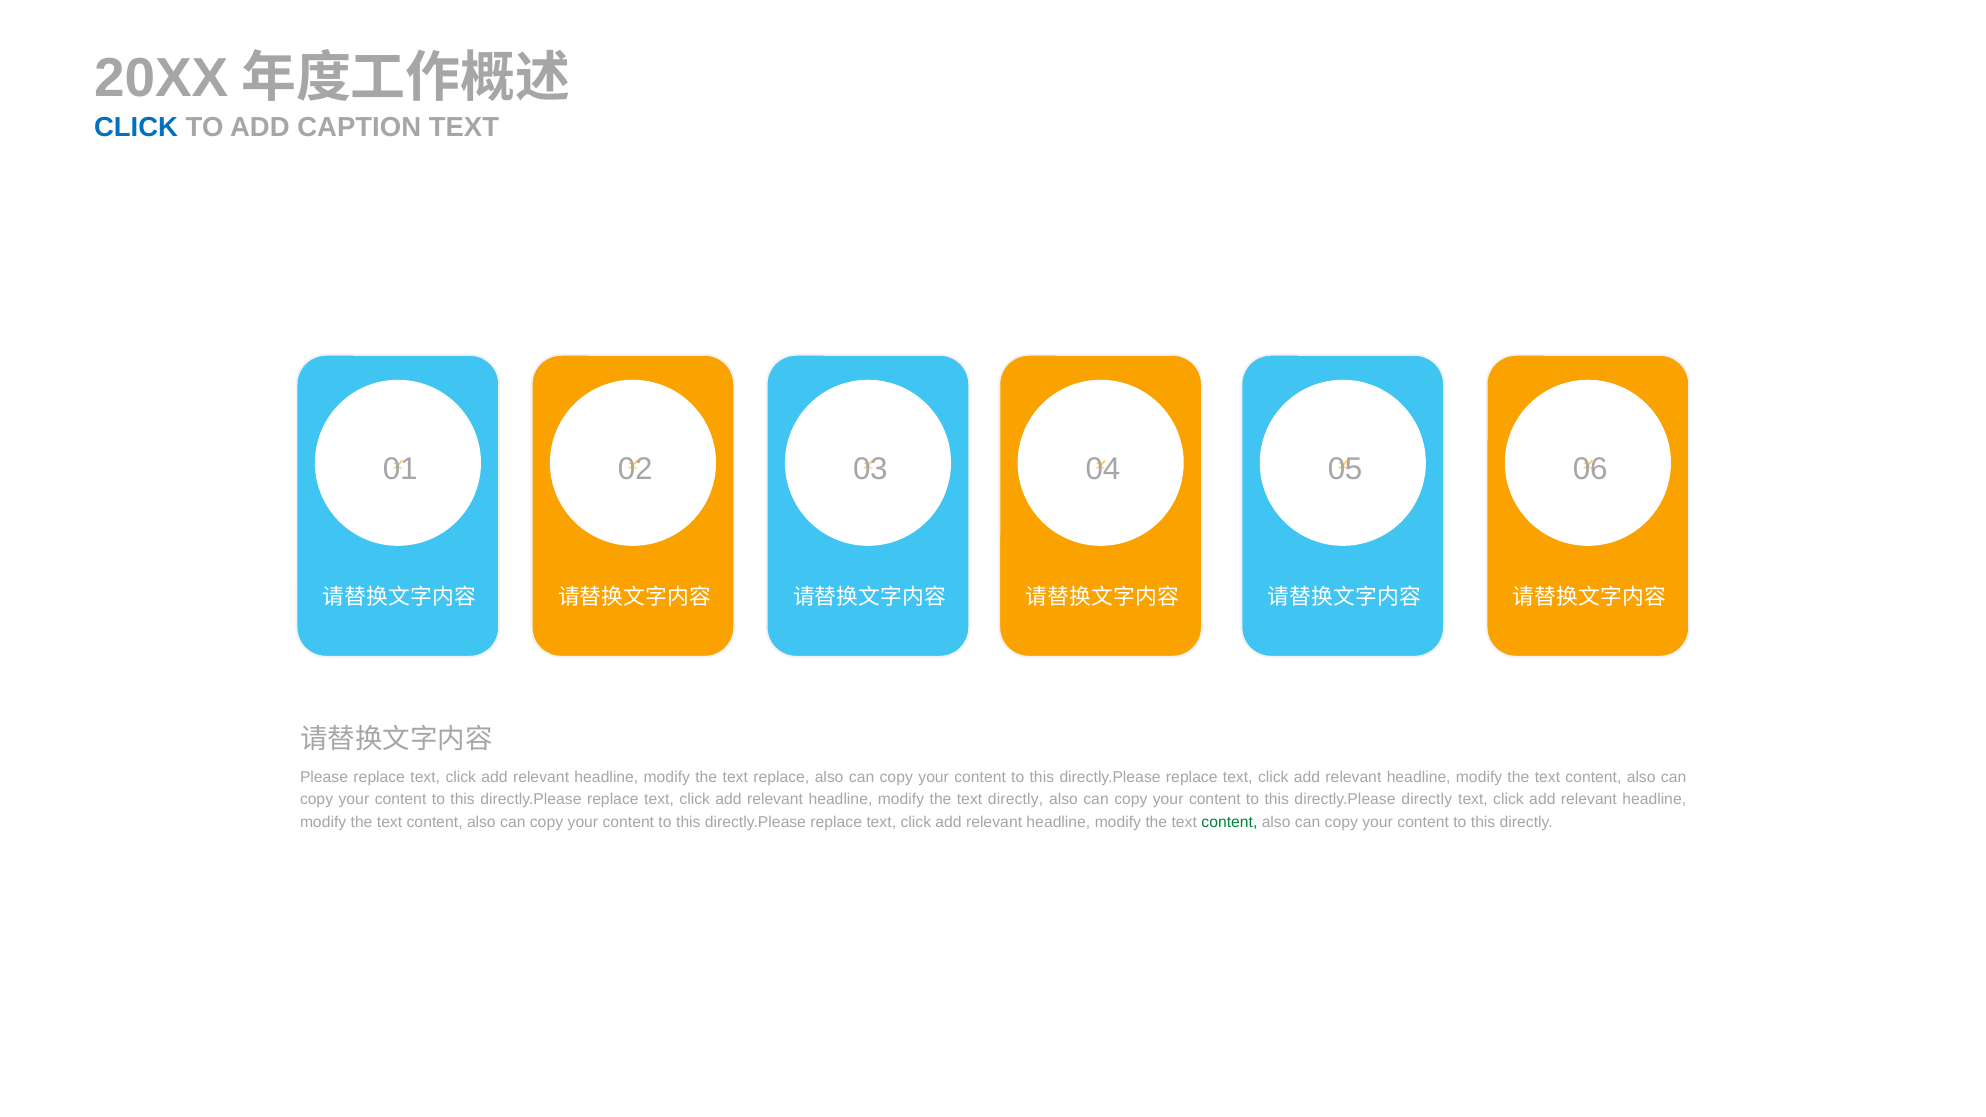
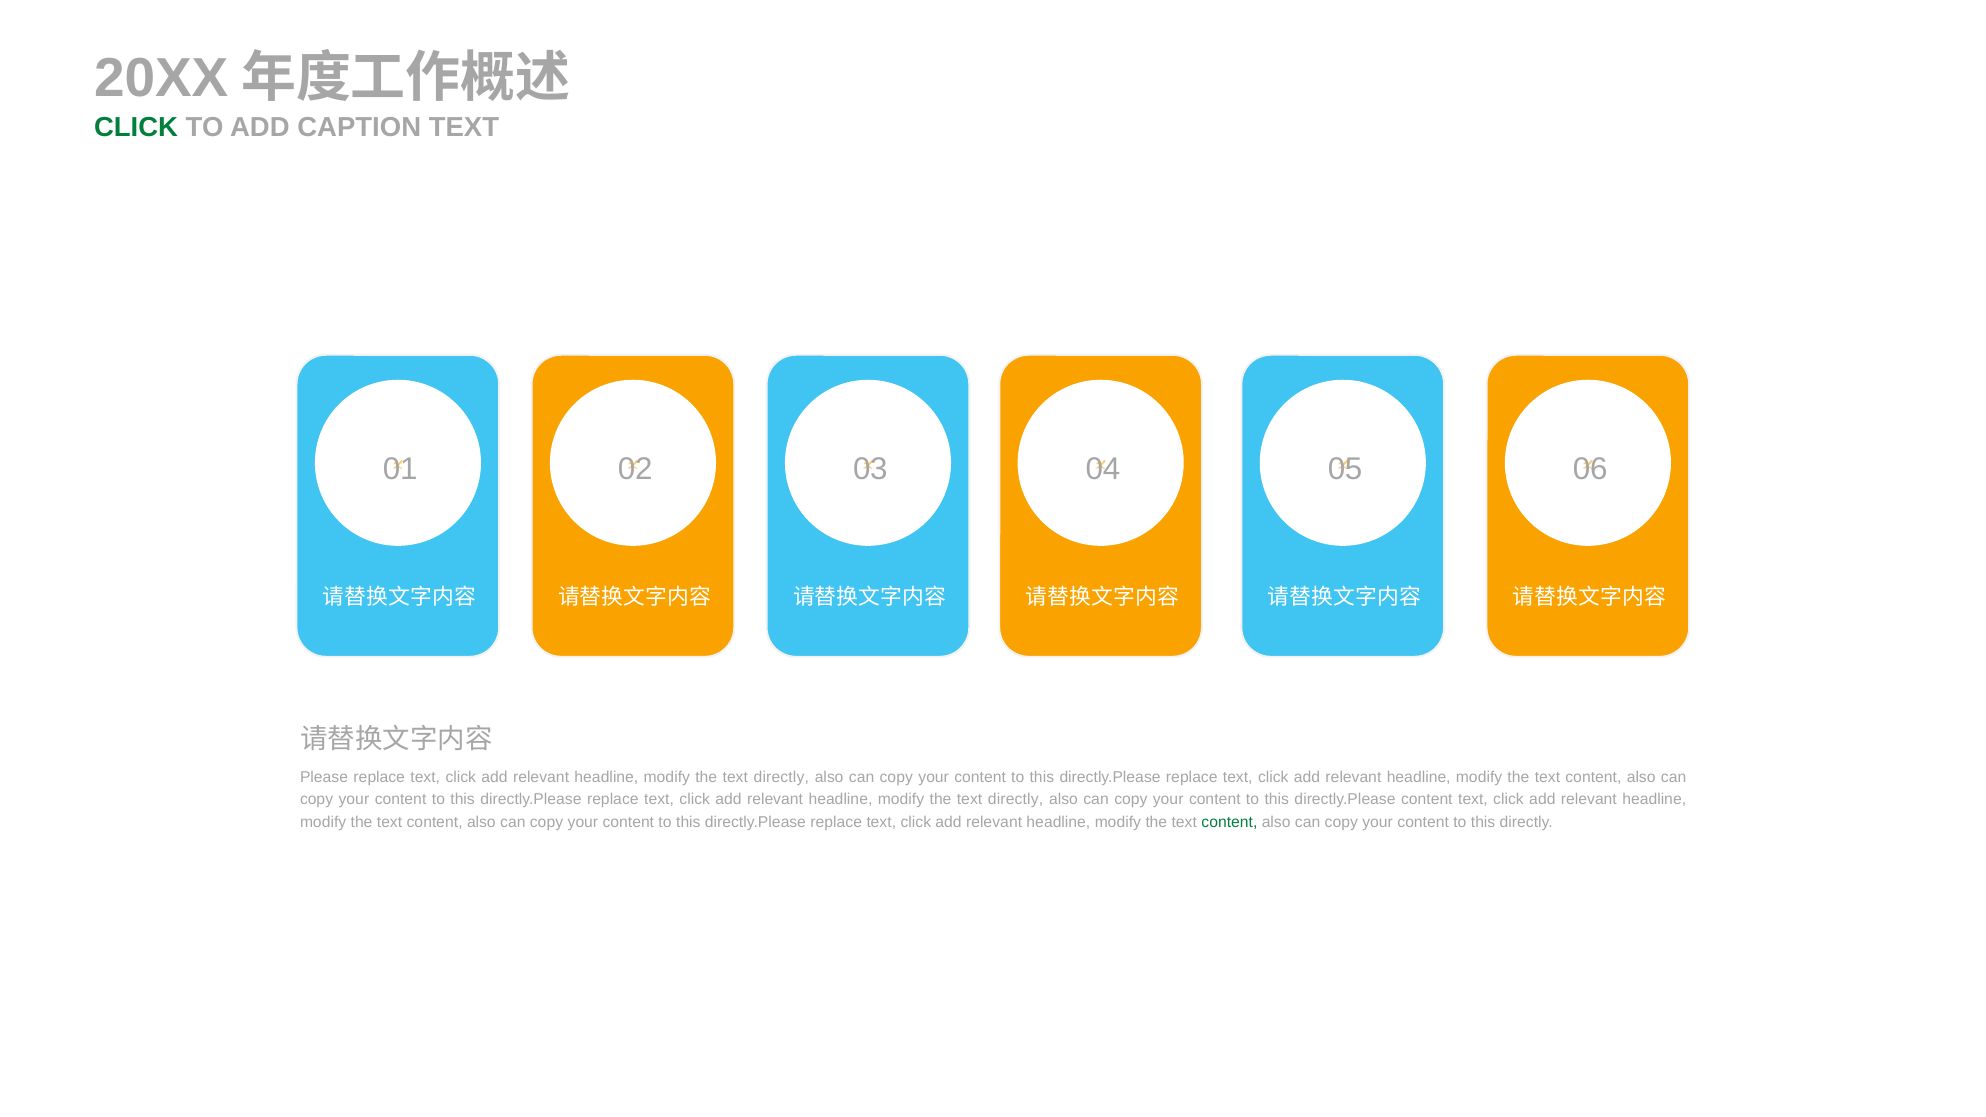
CLICK at (136, 127) colour: blue -> green
replace at (781, 777): replace -> directly
directly.Please directly: directly -> content
